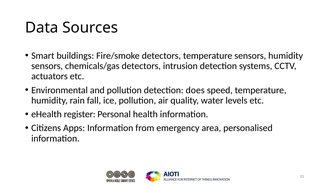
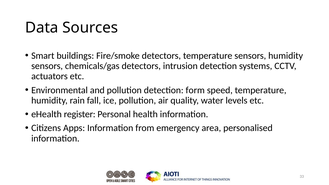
does: does -> form
